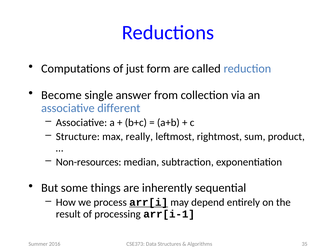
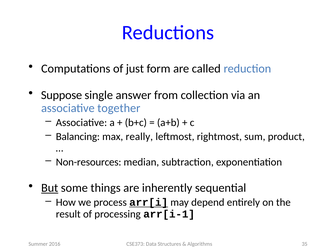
Become: Become -> Suppose
different: different -> together
Structure: Structure -> Balancing
But underline: none -> present
